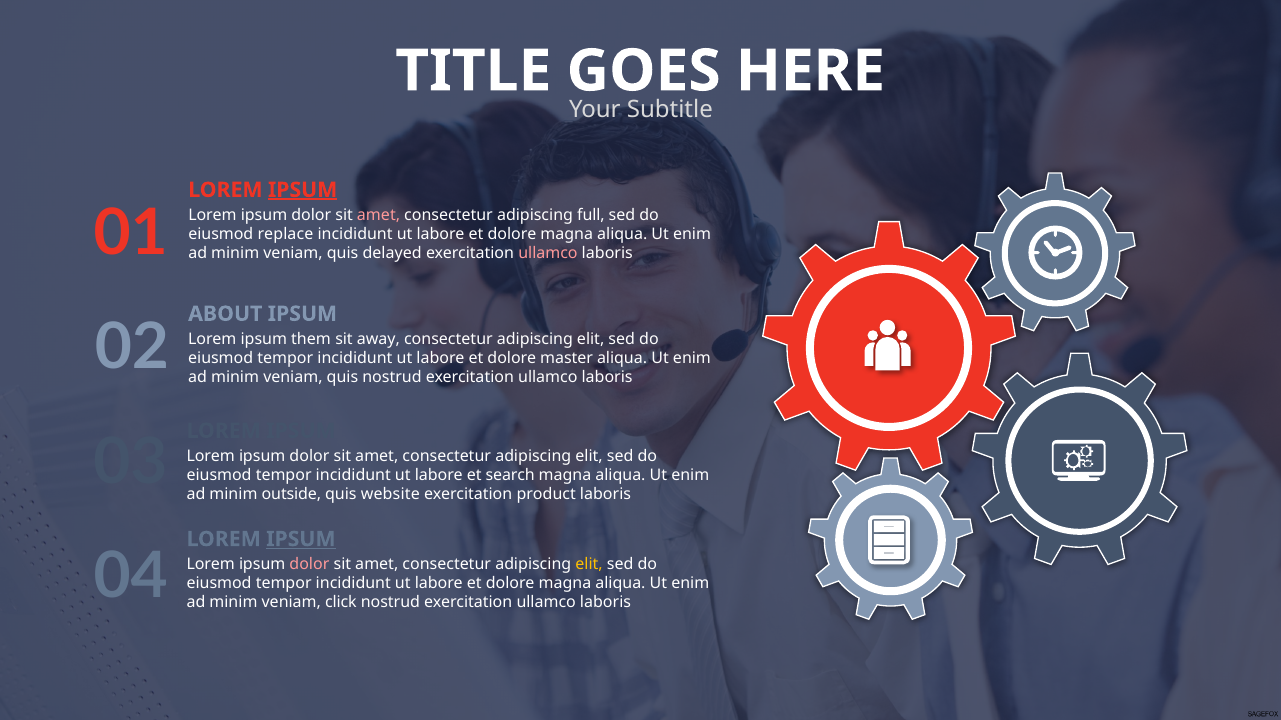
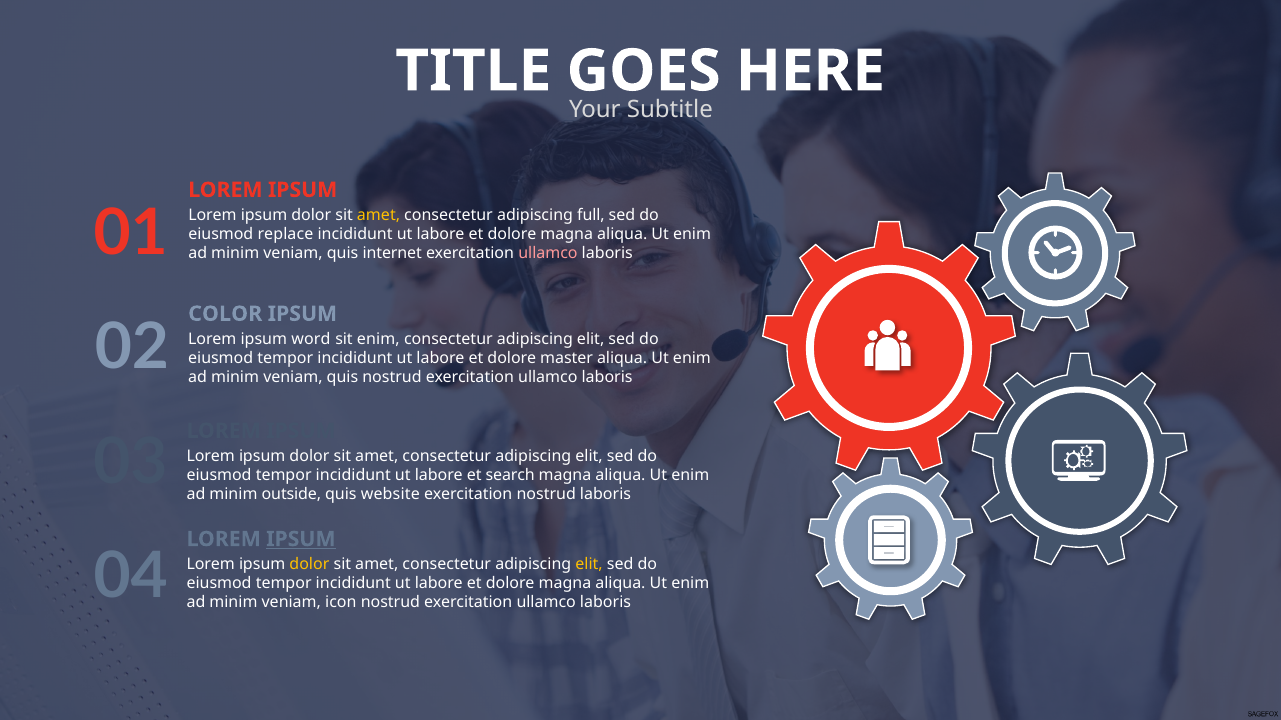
IPSUM at (303, 190) underline: present -> none
amet at (379, 215) colour: pink -> yellow
delayed: delayed -> internet
ABOUT: ABOUT -> COLOR
them: them -> word
sit away: away -> enim
exercitation product: product -> nostrud
dolor at (309, 565) colour: pink -> yellow
click: click -> icon
